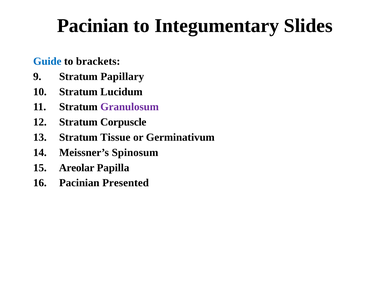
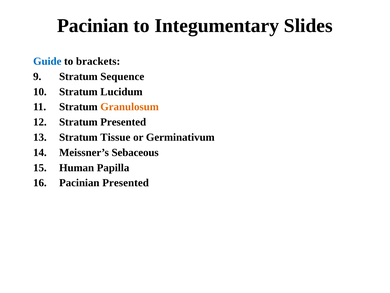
Papillary: Papillary -> Sequence
Granulosum colour: purple -> orange
Stratum Corpuscle: Corpuscle -> Presented
Spinosum: Spinosum -> Sebaceous
Areolar: Areolar -> Human
